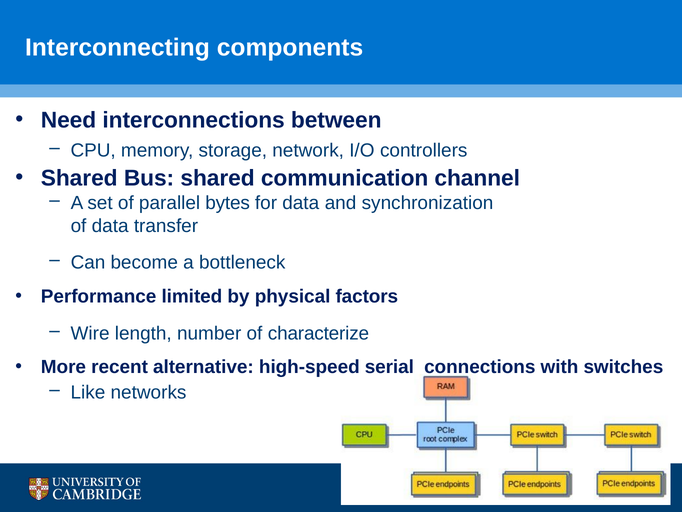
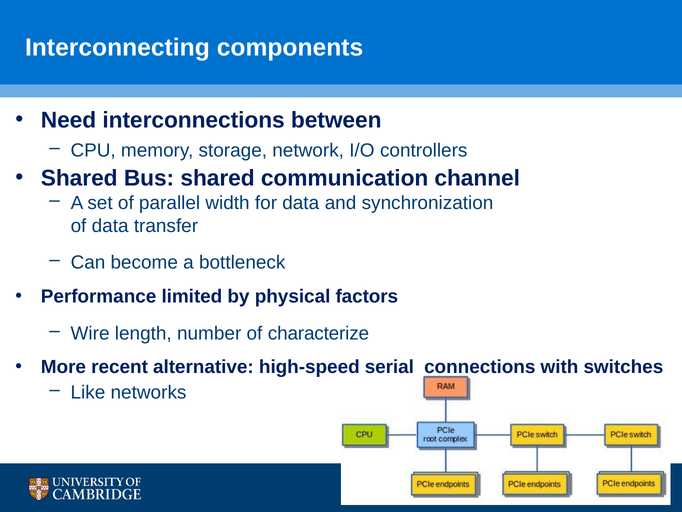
bytes: bytes -> width
